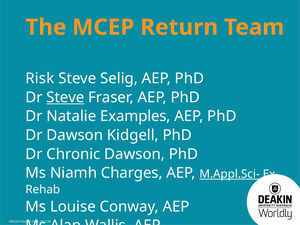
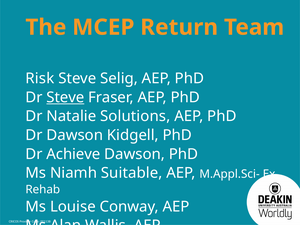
Examples: Examples -> Solutions
Chronic: Chronic -> Achieve
Charges: Charges -> Suitable
M.Appl.Sci- underline: present -> none
